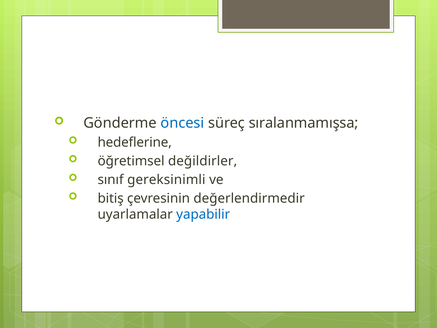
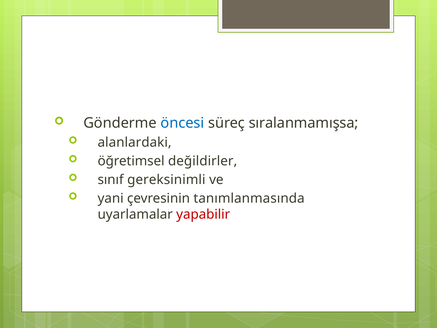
hedeflerine: hedeflerine -> alanlardaki
bitiş: bitiş -> yani
değerlendirmedir: değerlendirmedir -> tanımlanmasında
yapabilir colour: blue -> red
